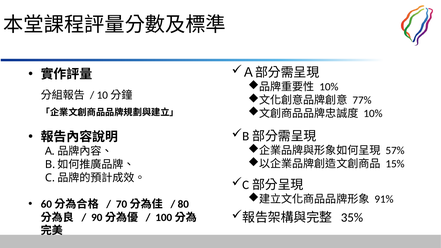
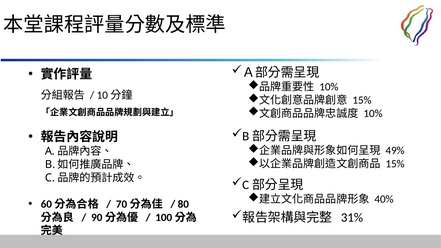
77% at (362, 100): 77% -> 15%
57%: 57% -> 49%
91%: 91% -> 40%
35%: 35% -> 31%
